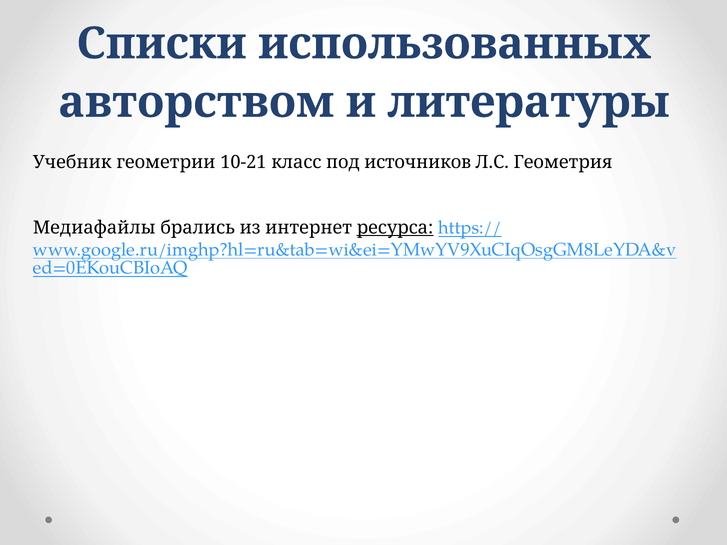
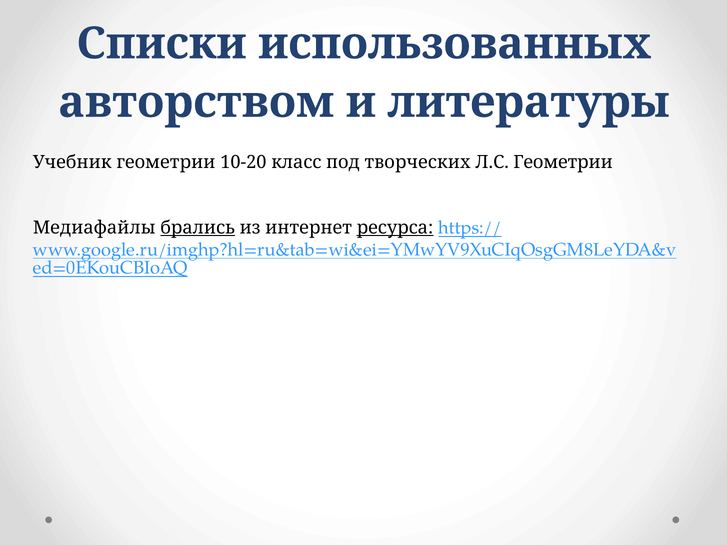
10-21: 10-21 -> 10-20
источников: источников -> творческих
Л.С Геометрия: Геометрия -> Геометрии
брались underline: none -> present
